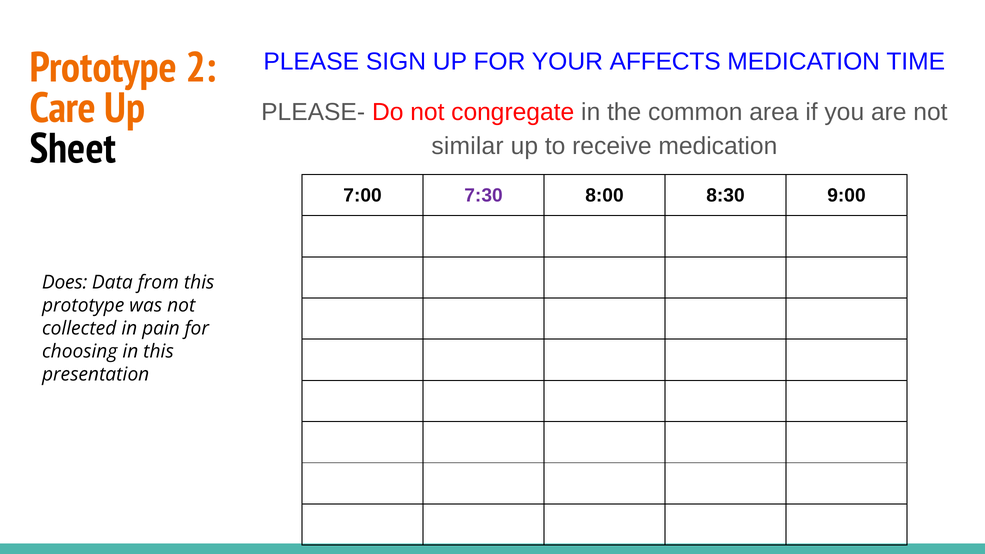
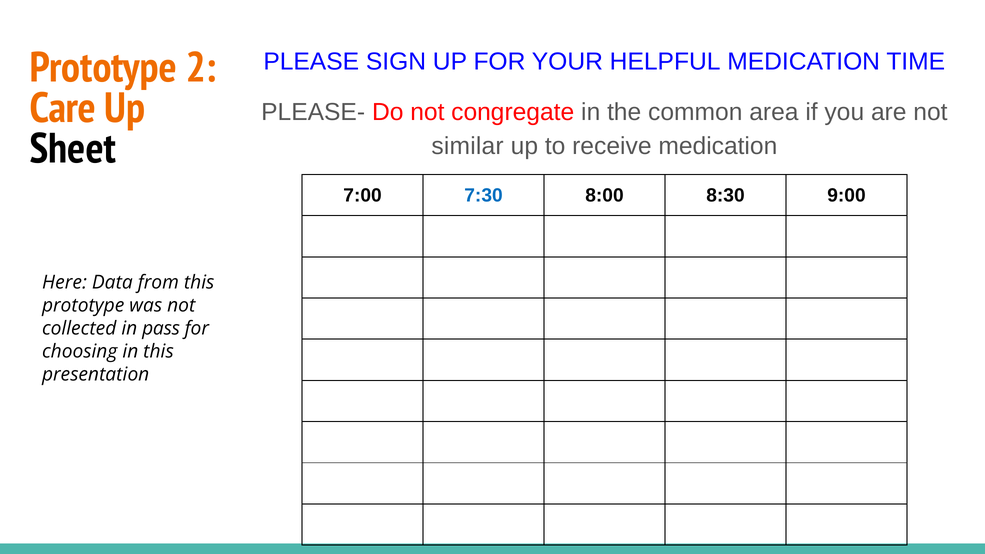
AFFECTS: AFFECTS -> HELPFUL
7:30 colour: purple -> blue
Does: Does -> Here
pain: pain -> pass
